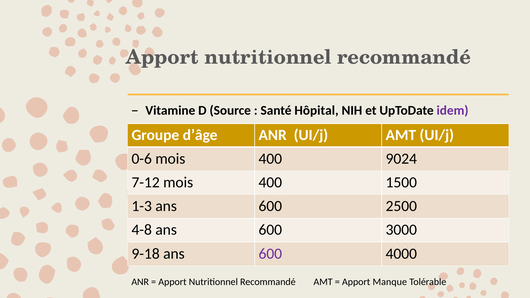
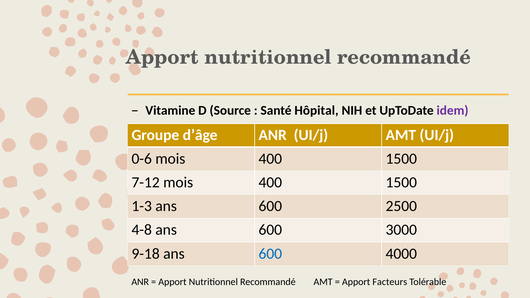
0-6 mois 400 9024: 9024 -> 1500
600 at (270, 254) colour: purple -> blue
Manque: Manque -> Facteurs
